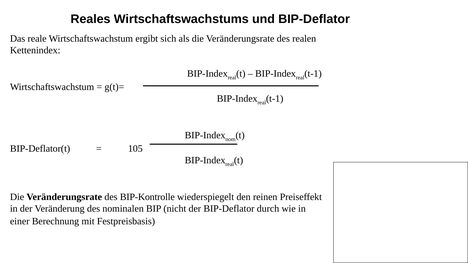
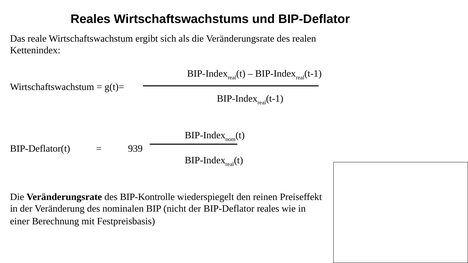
105: 105 -> 939
BIP-Deflator durch: durch -> reales
